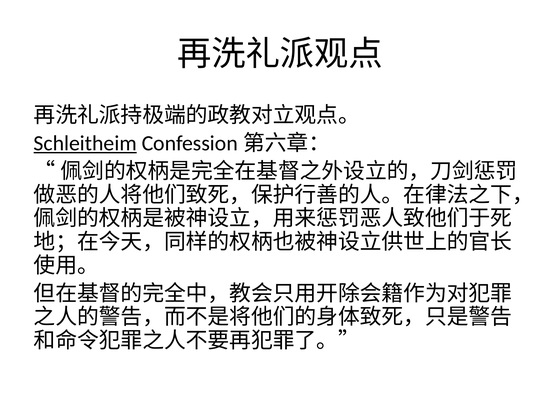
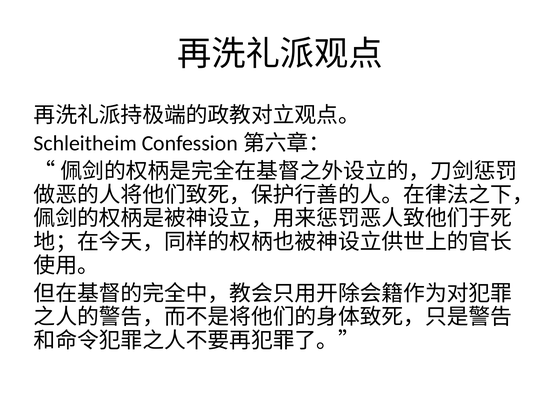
Schleitheim underline: present -> none
